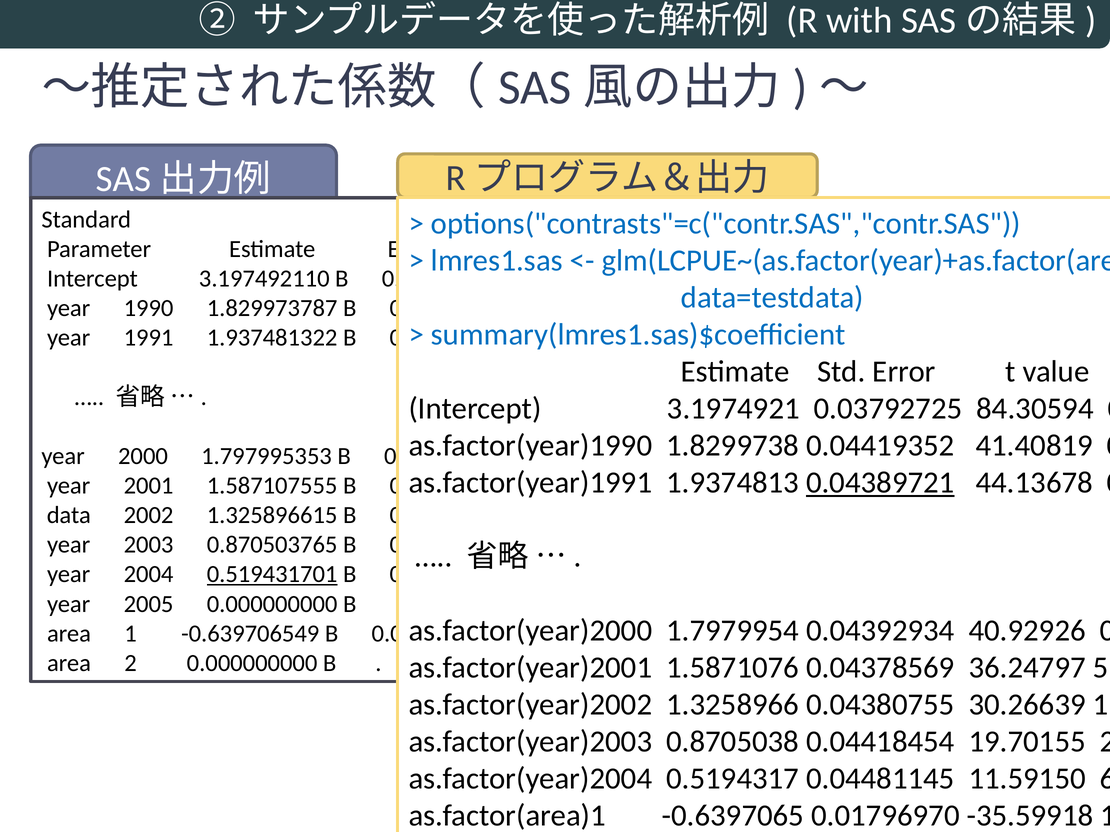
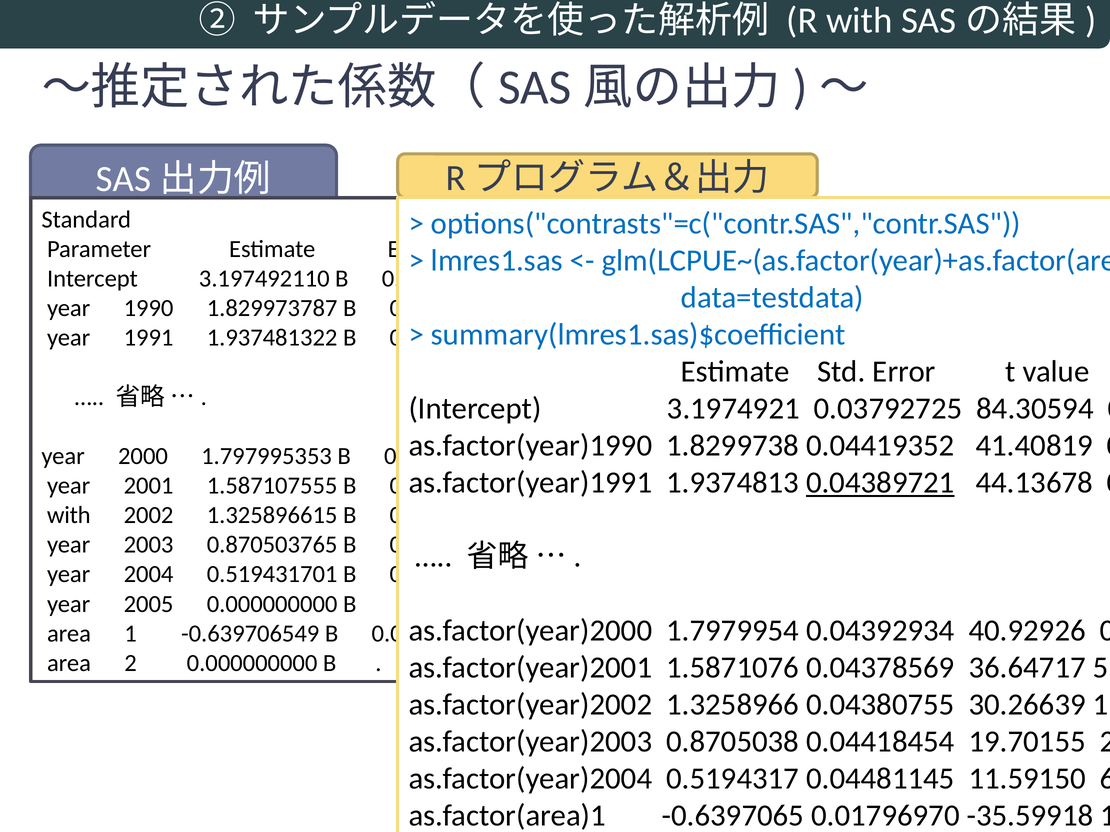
data at (69, 515): data -> with
0.519431701 underline: present -> none
36.24797: 36.24797 -> 36.64717
